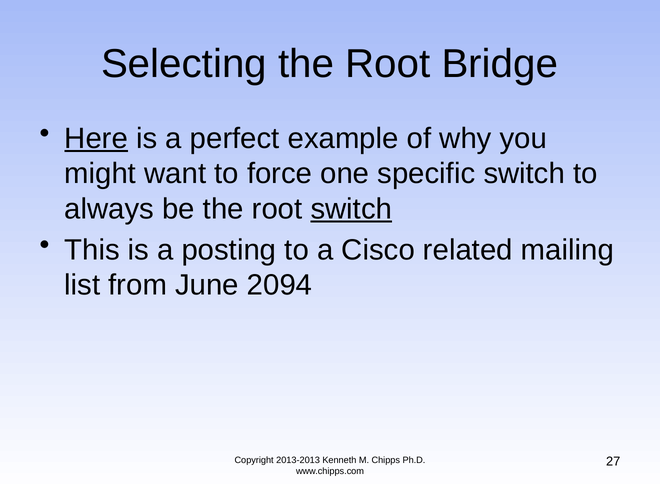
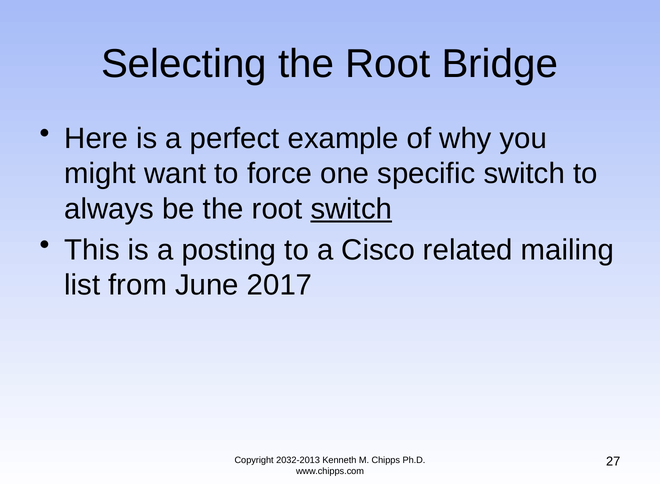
Here underline: present -> none
2094: 2094 -> 2017
2013-2013: 2013-2013 -> 2032-2013
